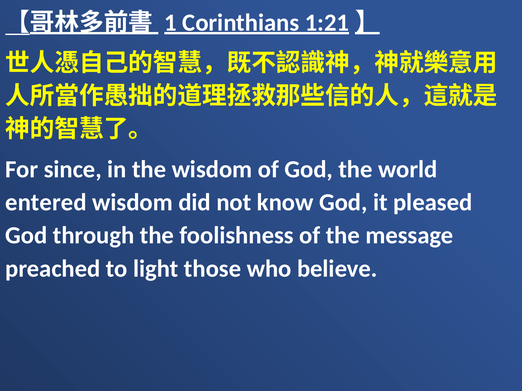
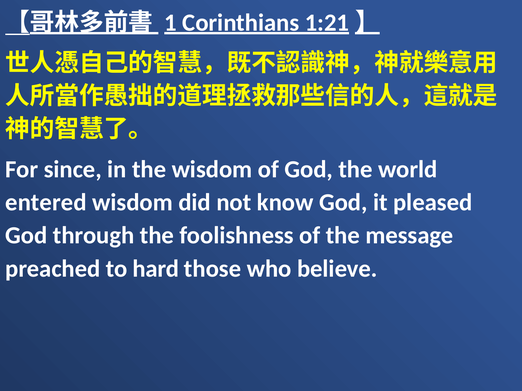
light: light -> hard
